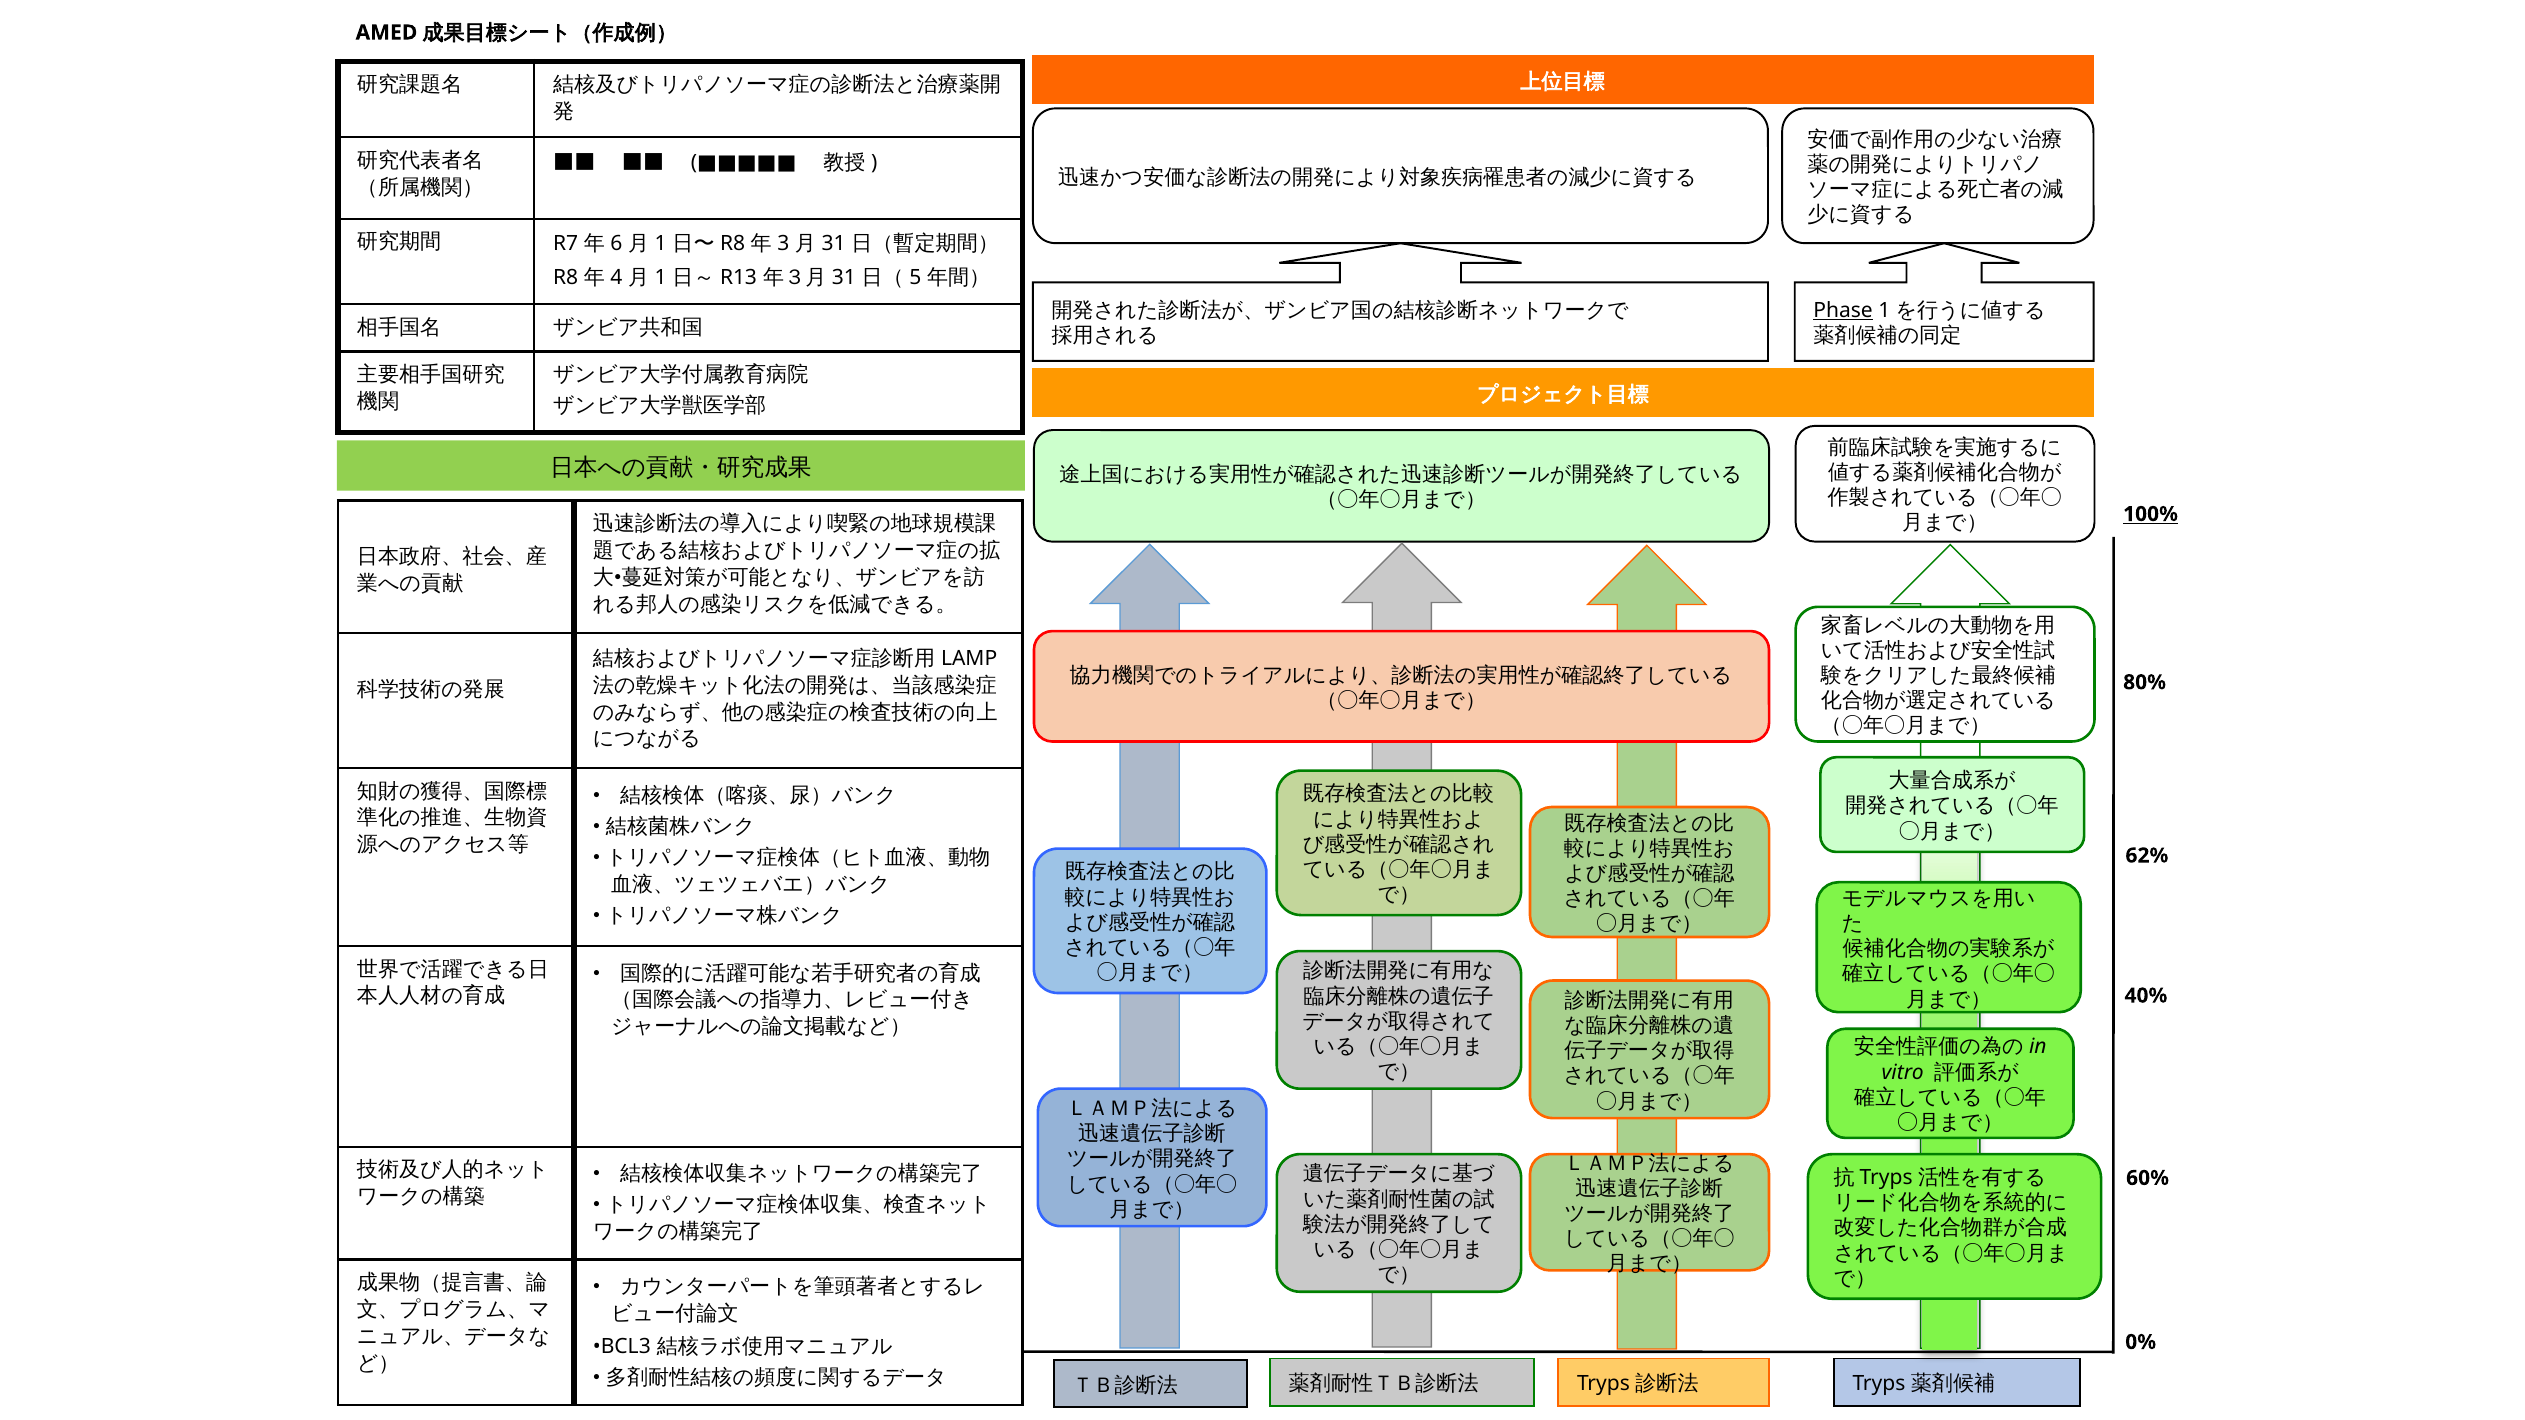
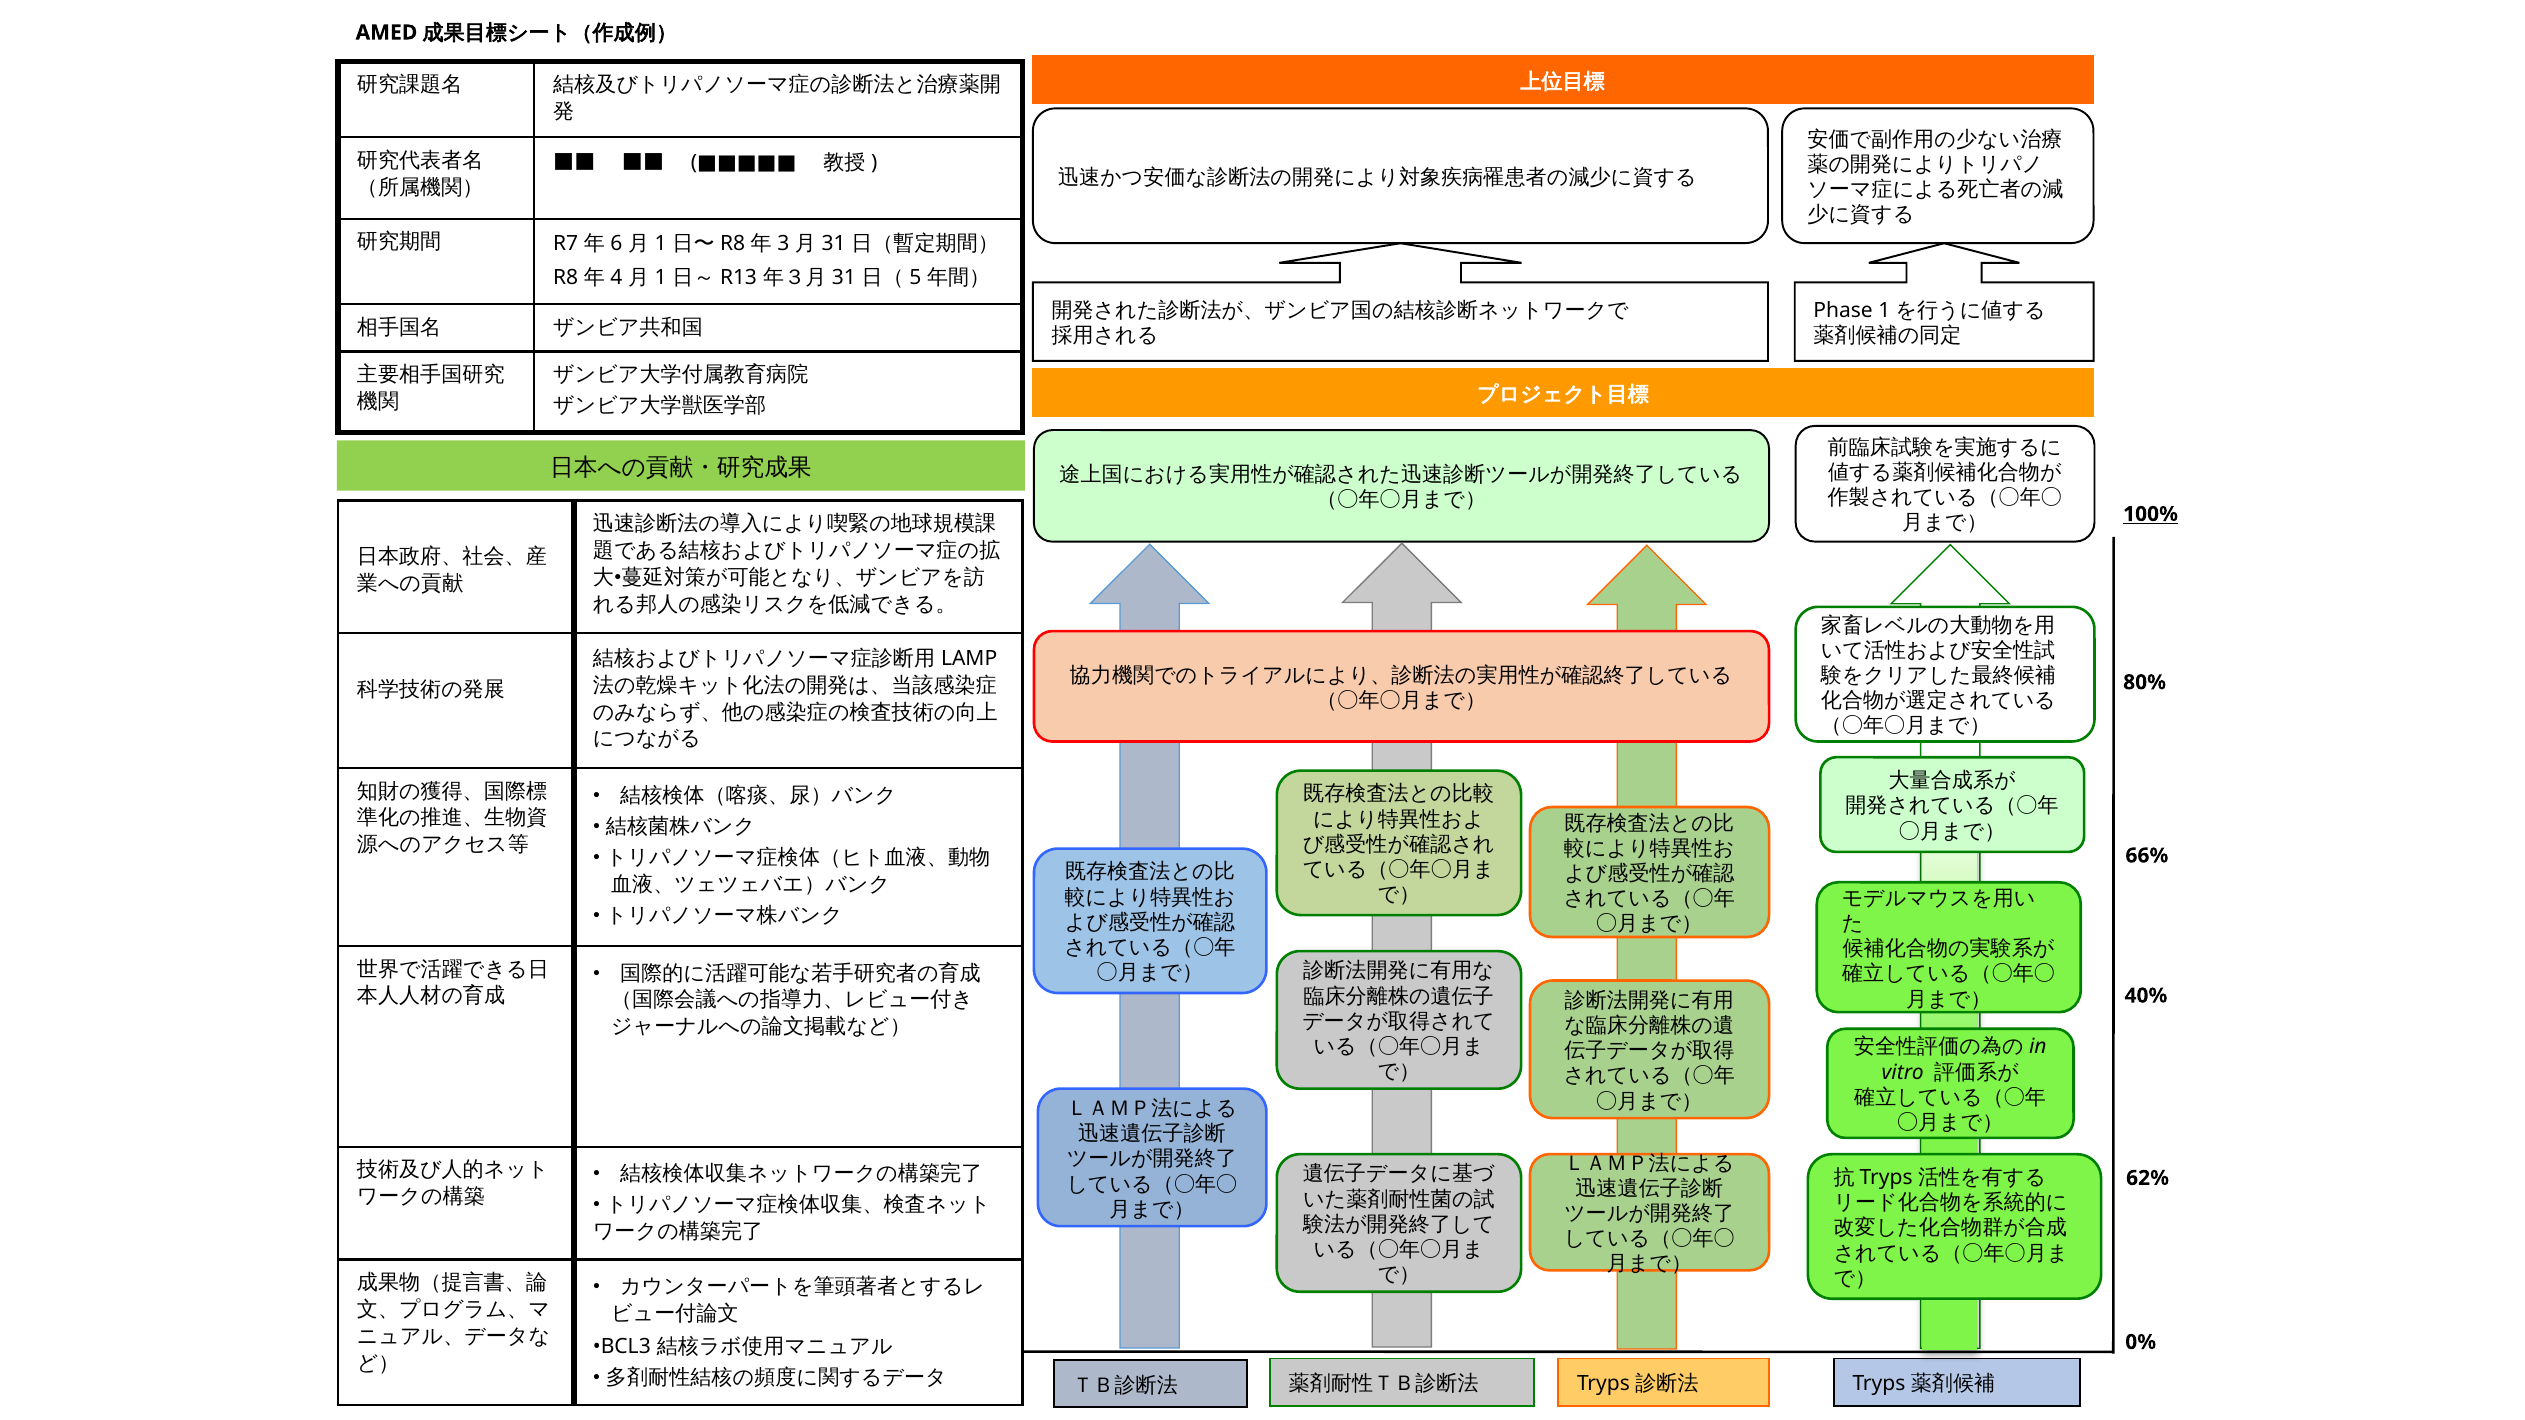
Phase underline: present -> none
62%: 62% -> 66%
60%: 60% -> 62%
